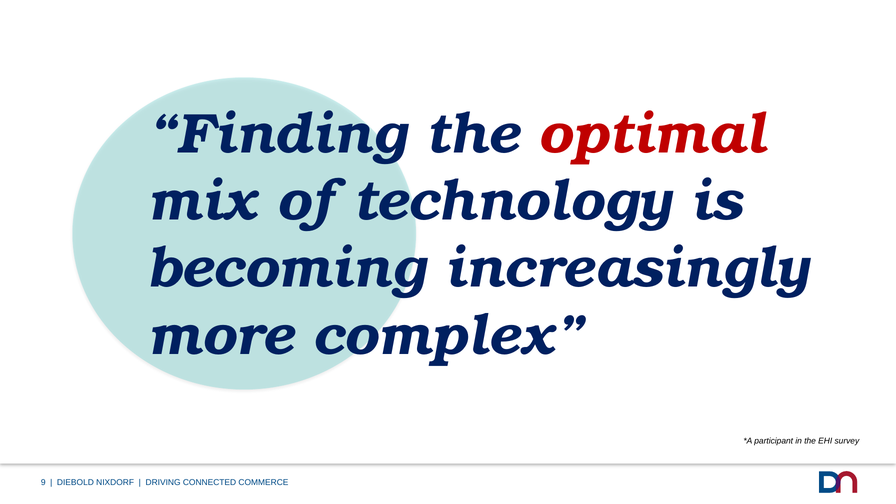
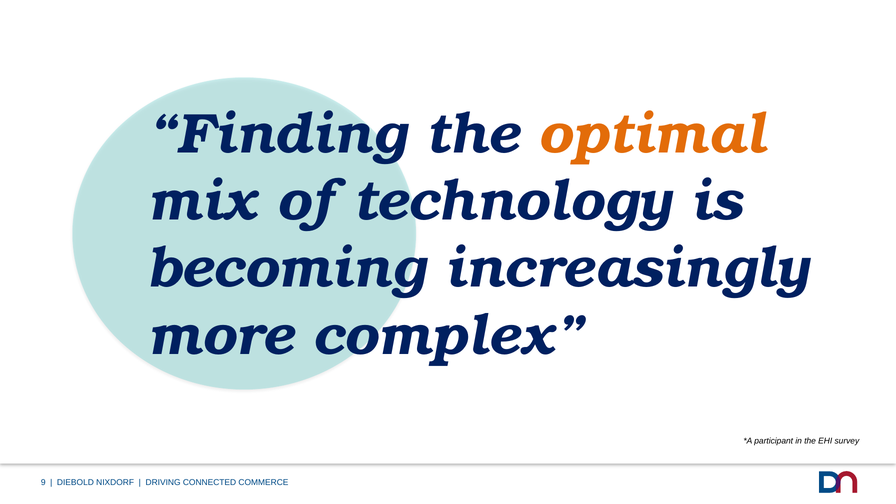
optimal colour: red -> orange
